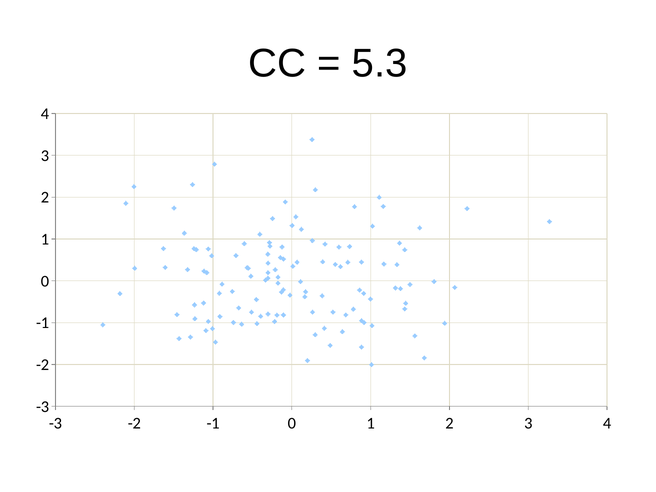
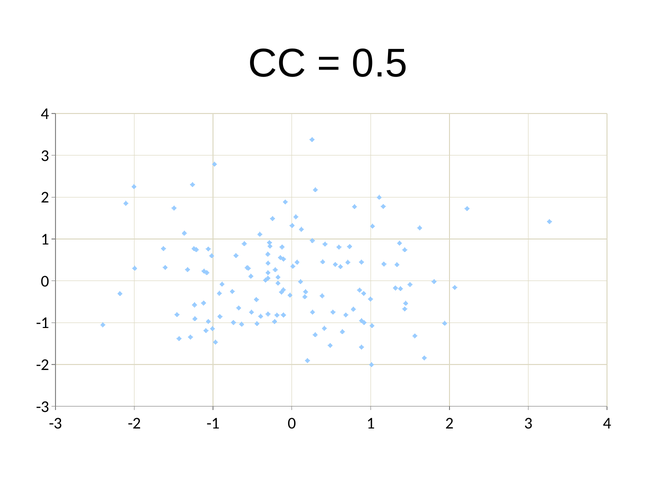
5.3: 5.3 -> 0.5
